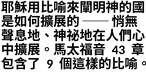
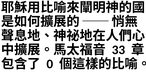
43: 43 -> 33
9: 9 -> 0
